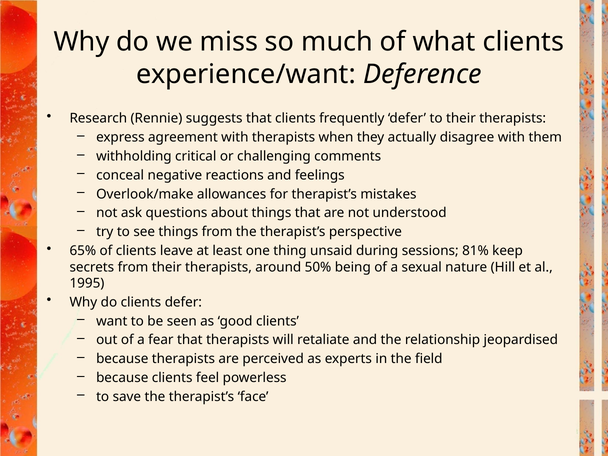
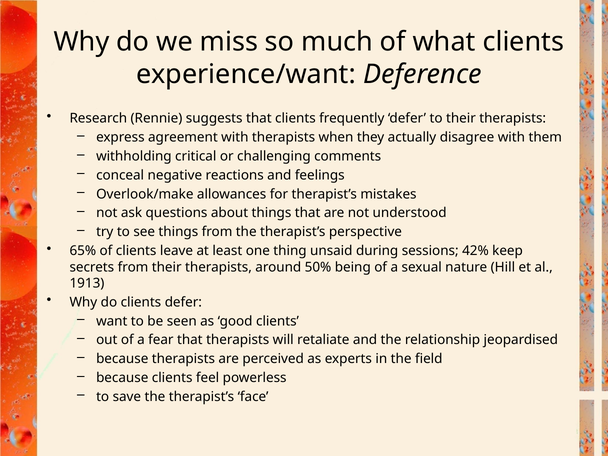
81%: 81% -> 42%
1995: 1995 -> 1913
